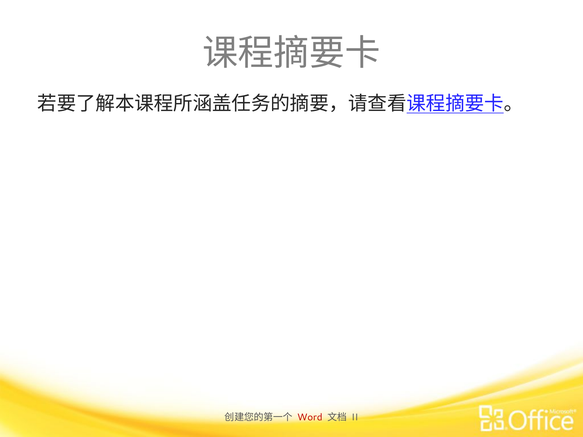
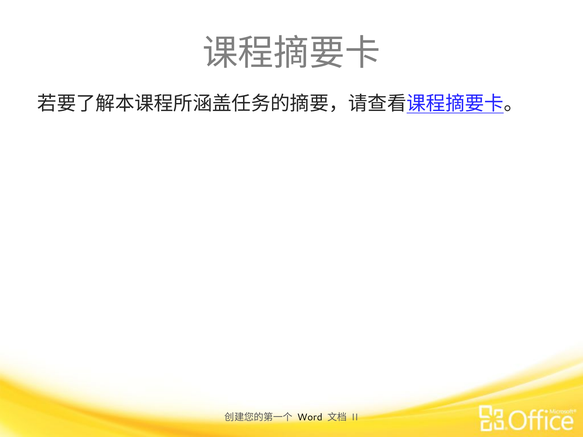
Word colour: red -> black
